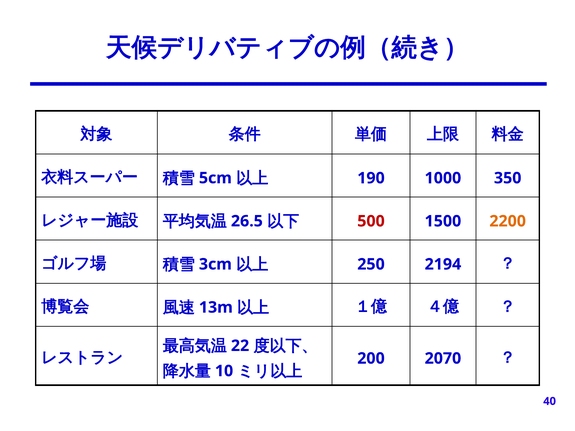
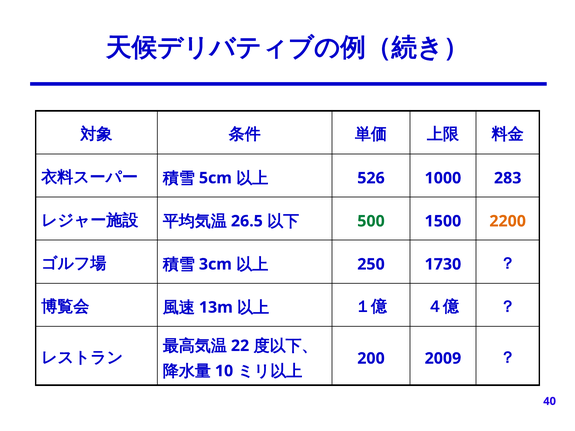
190: 190 -> 526
350: 350 -> 283
500 colour: red -> green
2194: 2194 -> 1730
2070: 2070 -> 2009
